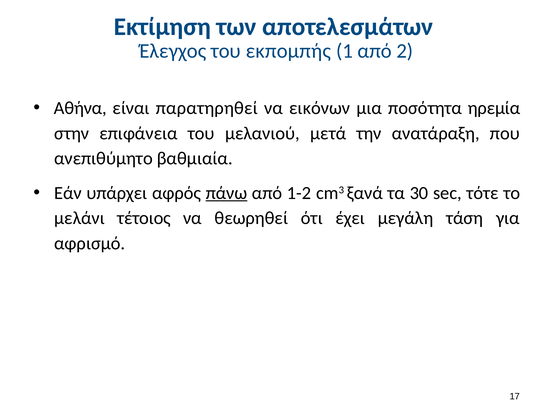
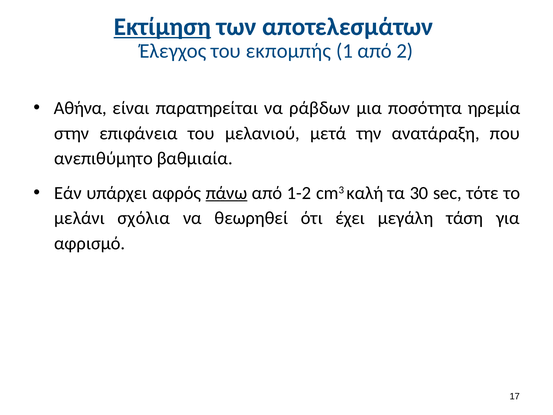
Εκτίμηση underline: none -> present
παρατηρηθεί: παρατηρηθεί -> παρατηρείται
εικόνων: εικόνων -> ράβδων
ξανά: ξανά -> καλή
τέτοιος: τέτοιος -> σχόλια
